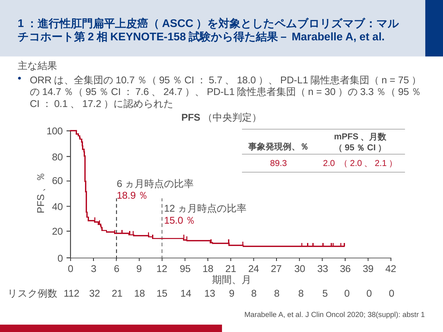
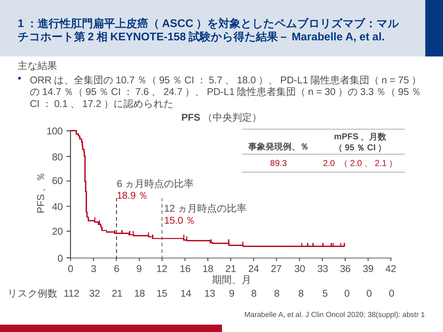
95: 95 -> 16
